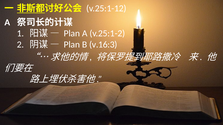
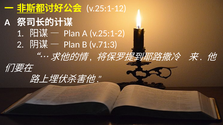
v.16:3: v.16:3 -> v.71:3
